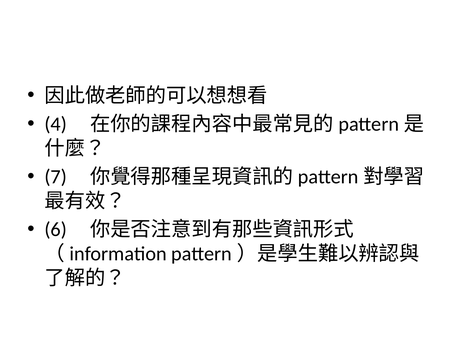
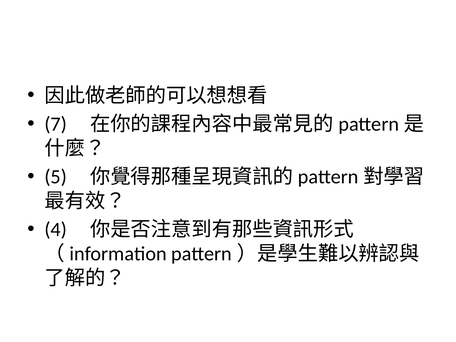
4: 4 -> 7
7: 7 -> 5
6: 6 -> 4
